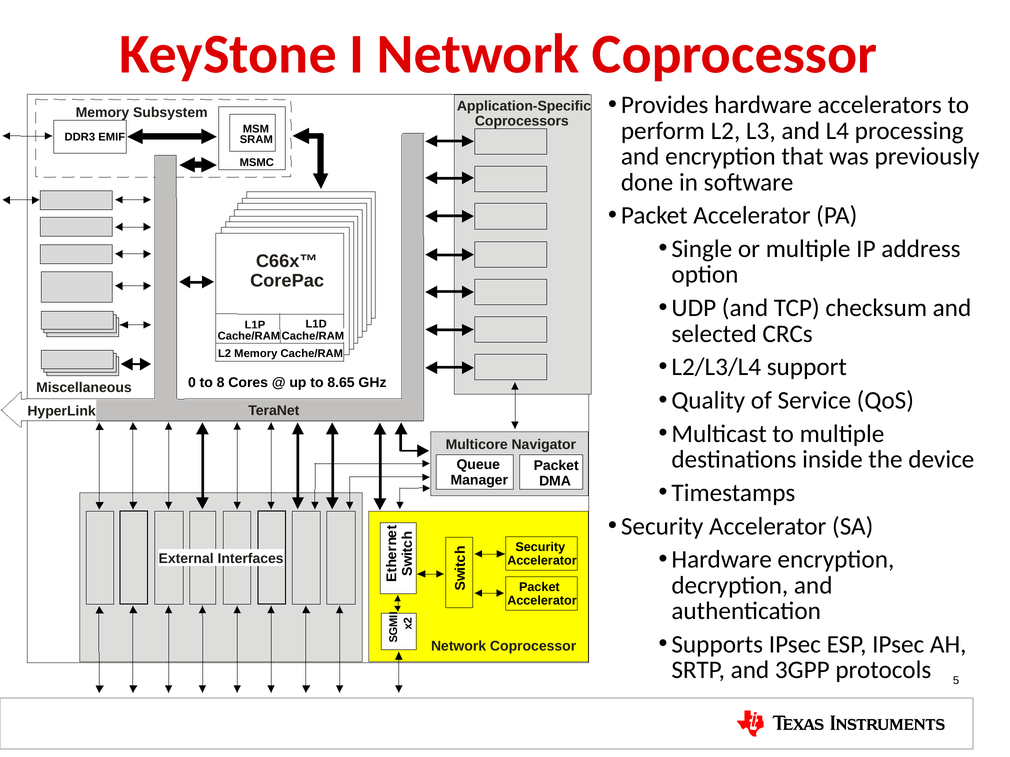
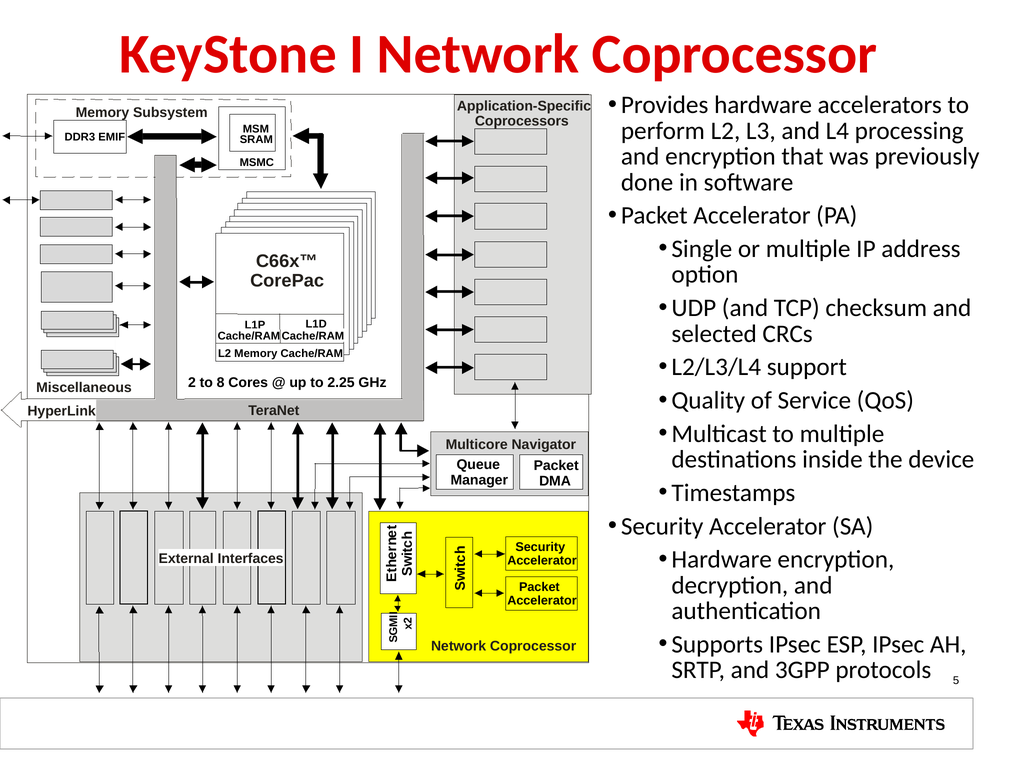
Miscellaneous 0: 0 -> 2
8.65: 8.65 -> 2.25
